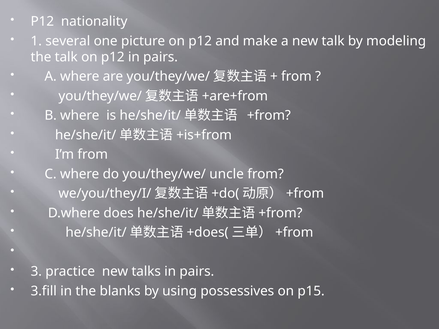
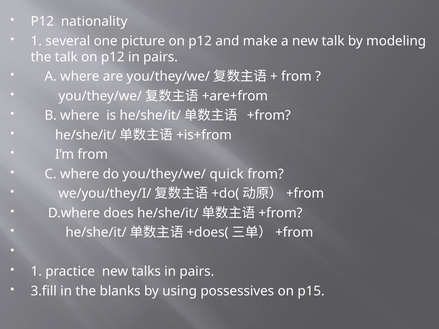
uncle: uncle -> quick
3 at (36, 272): 3 -> 1
